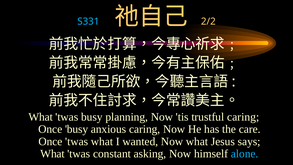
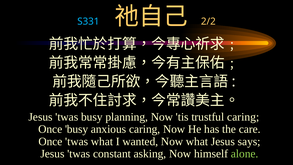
What at (41, 117): What -> Jesus
What at (53, 154): What -> Jesus
alone colour: light blue -> light green
